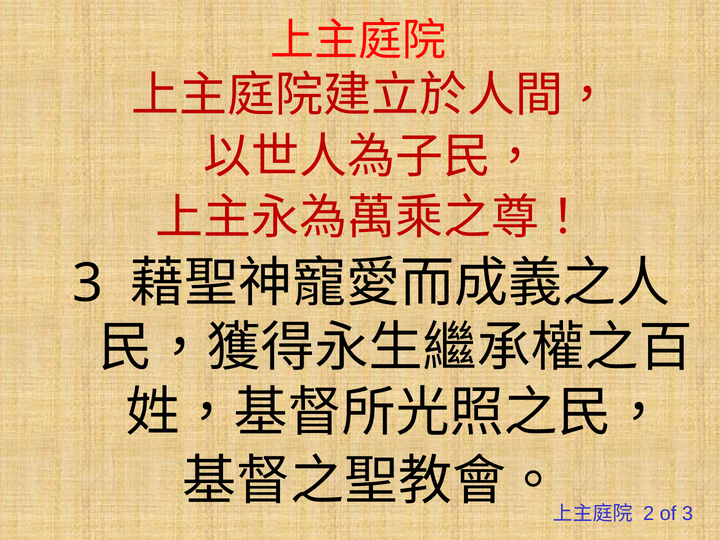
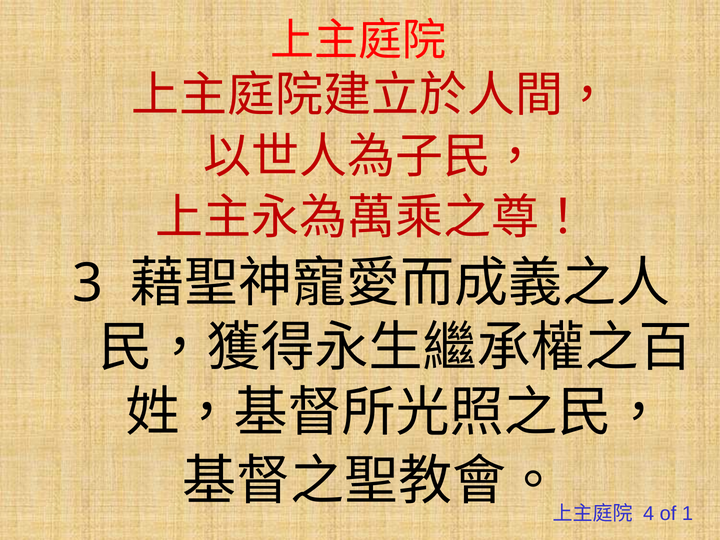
2: 2 -> 4
of 3: 3 -> 1
